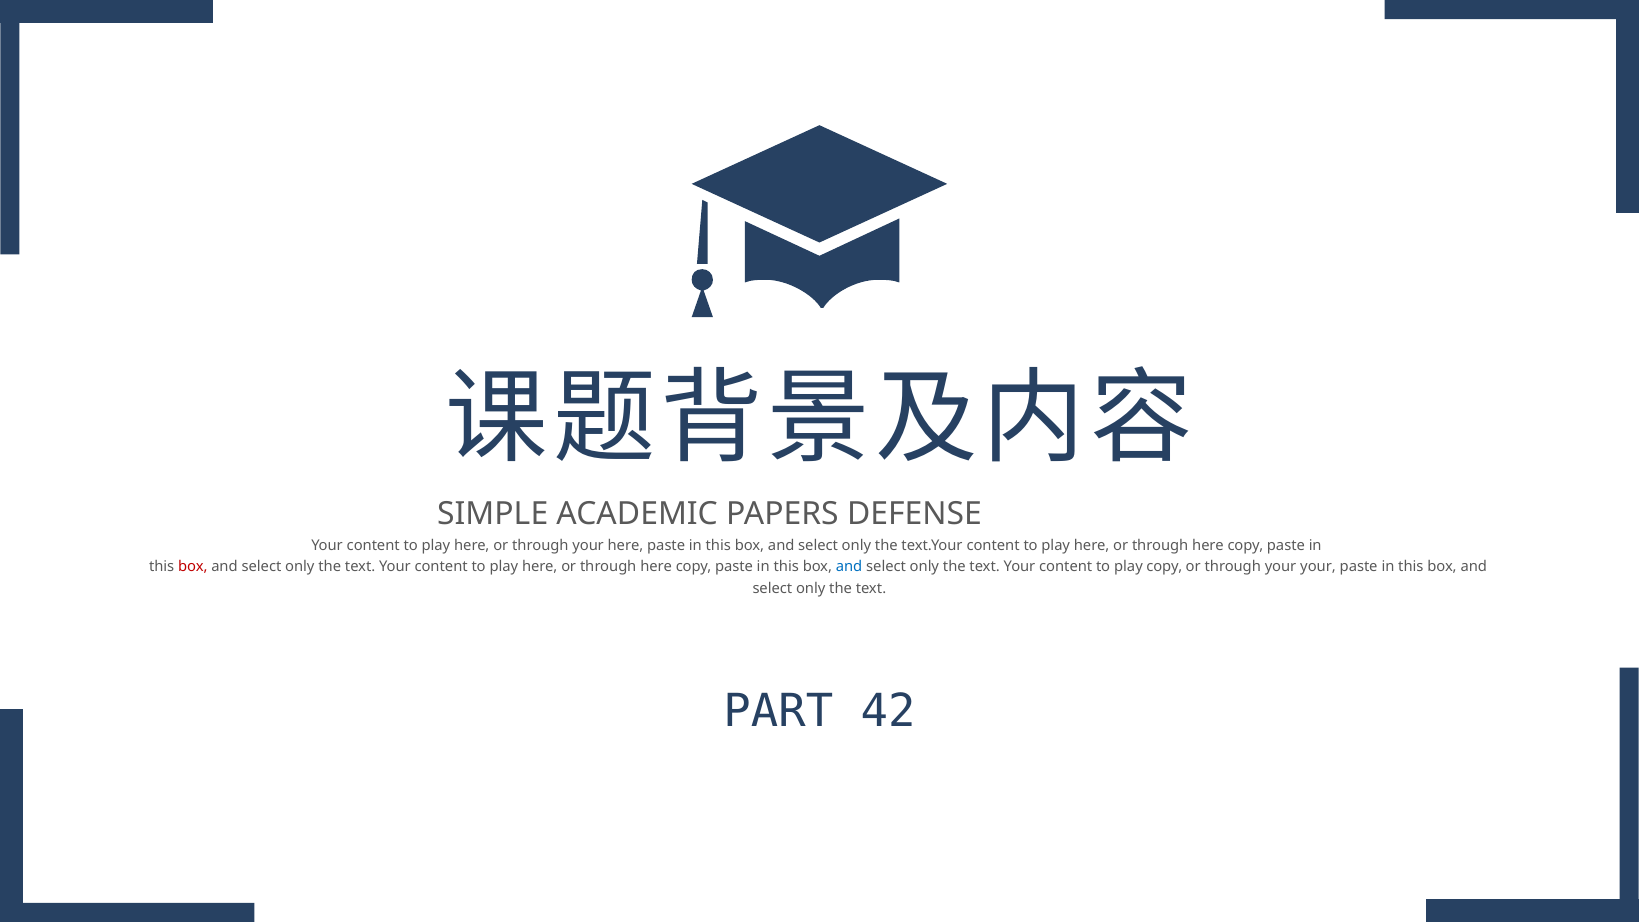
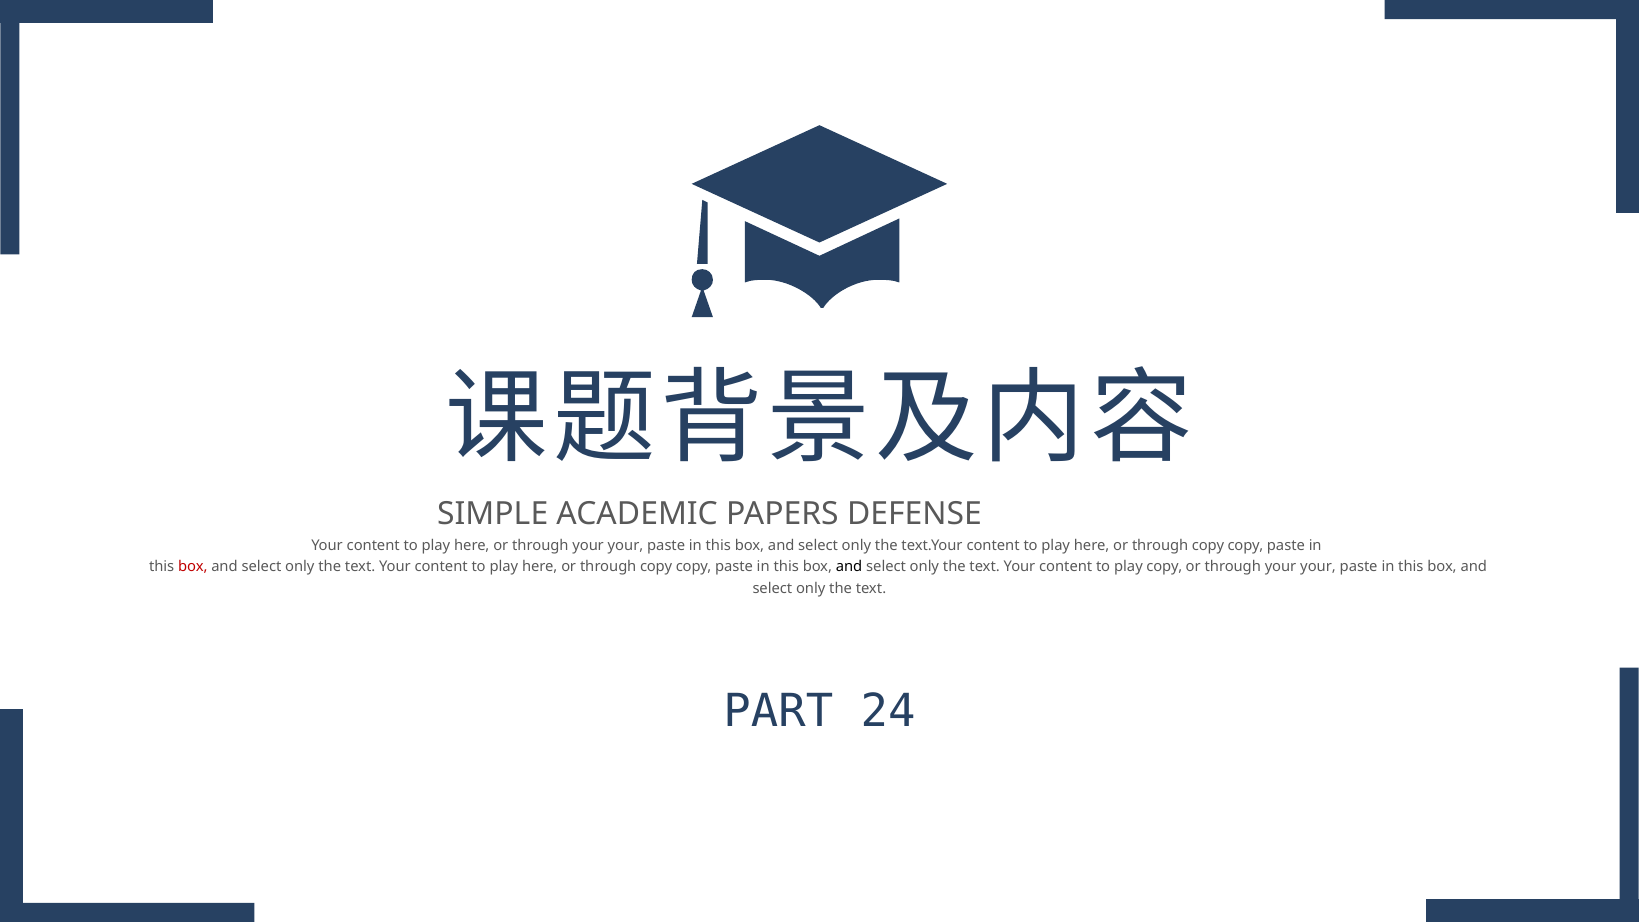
here at (626, 546): here -> your
here at (1208, 546): here -> copy
here at (656, 567): here -> copy
and at (849, 567) colour: blue -> black
42: 42 -> 24
